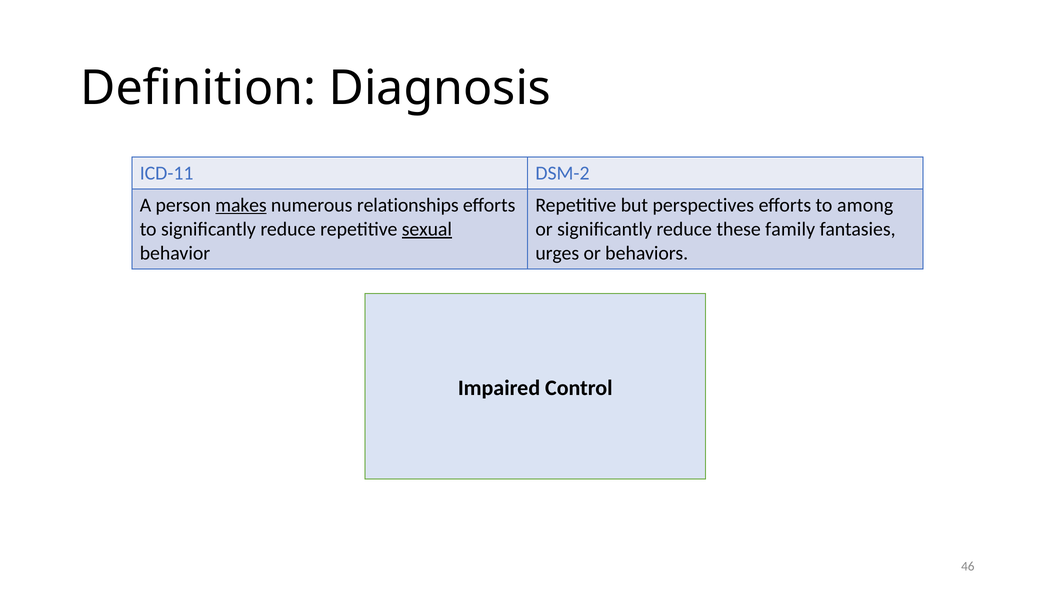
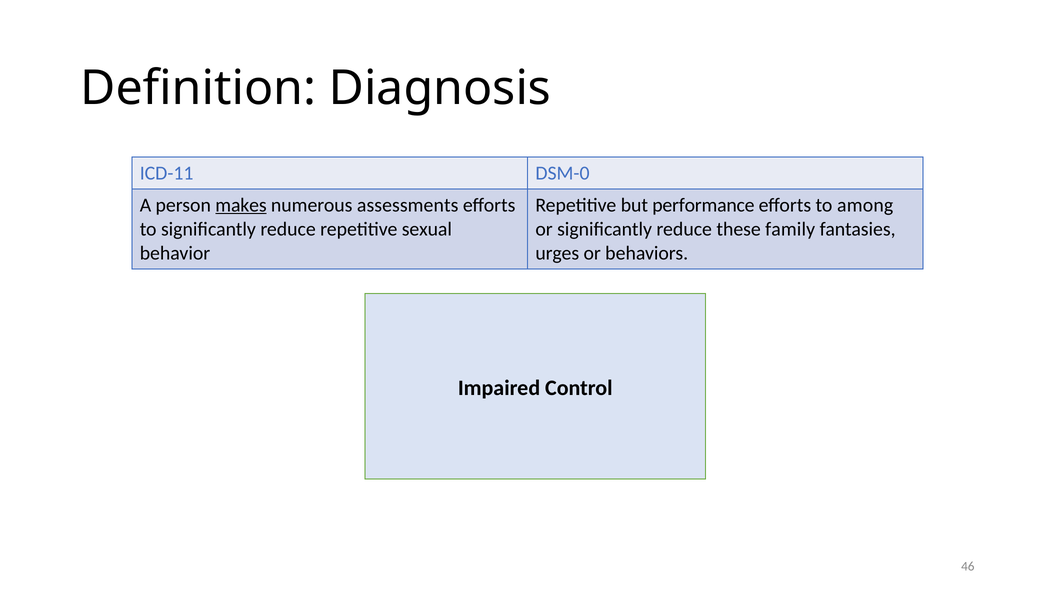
DSM-2: DSM-2 -> DSM-0
relationships: relationships -> assessments
perspectives: perspectives -> performance
sexual underline: present -> none
